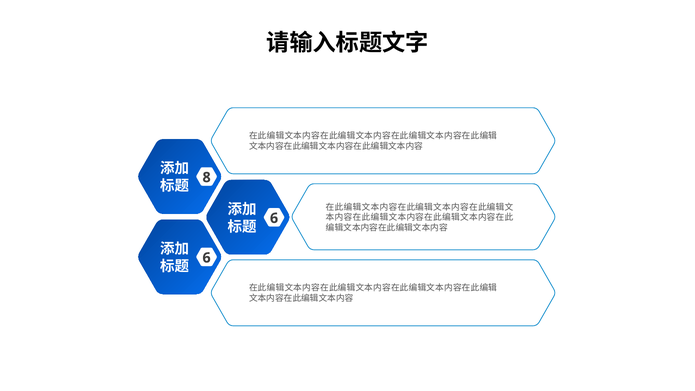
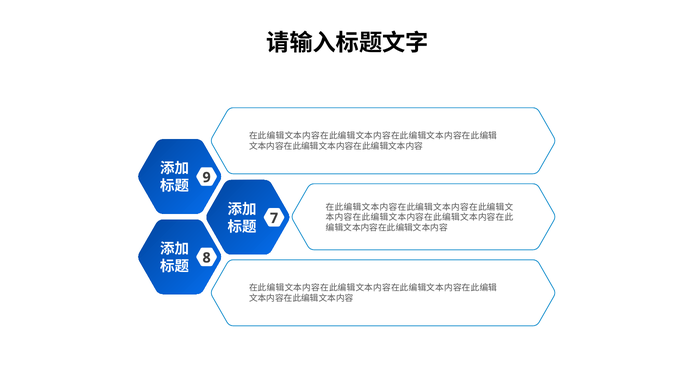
8: 8 -> 9
6 at (274, 218): 6 -> 7
6 at (207, 258): 6 -> 8
